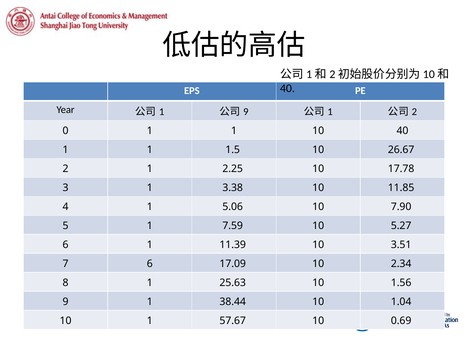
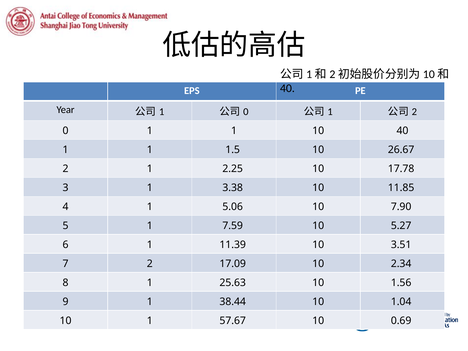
9 at (246, 112): 9 -> 0
7 6: 6 -> 2
